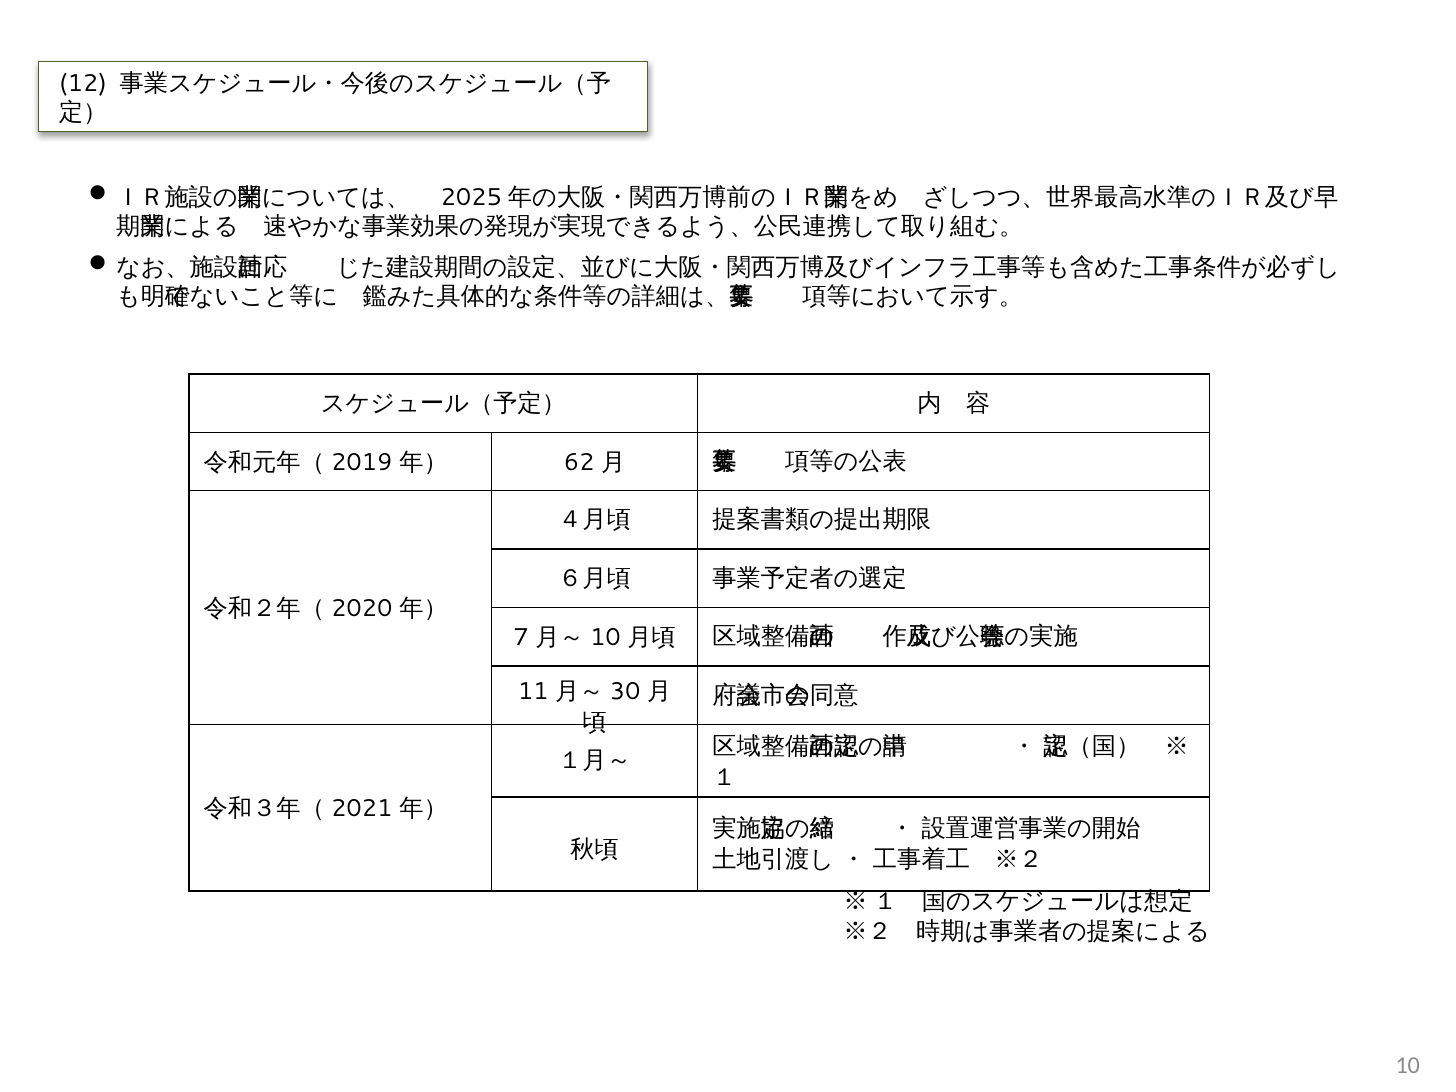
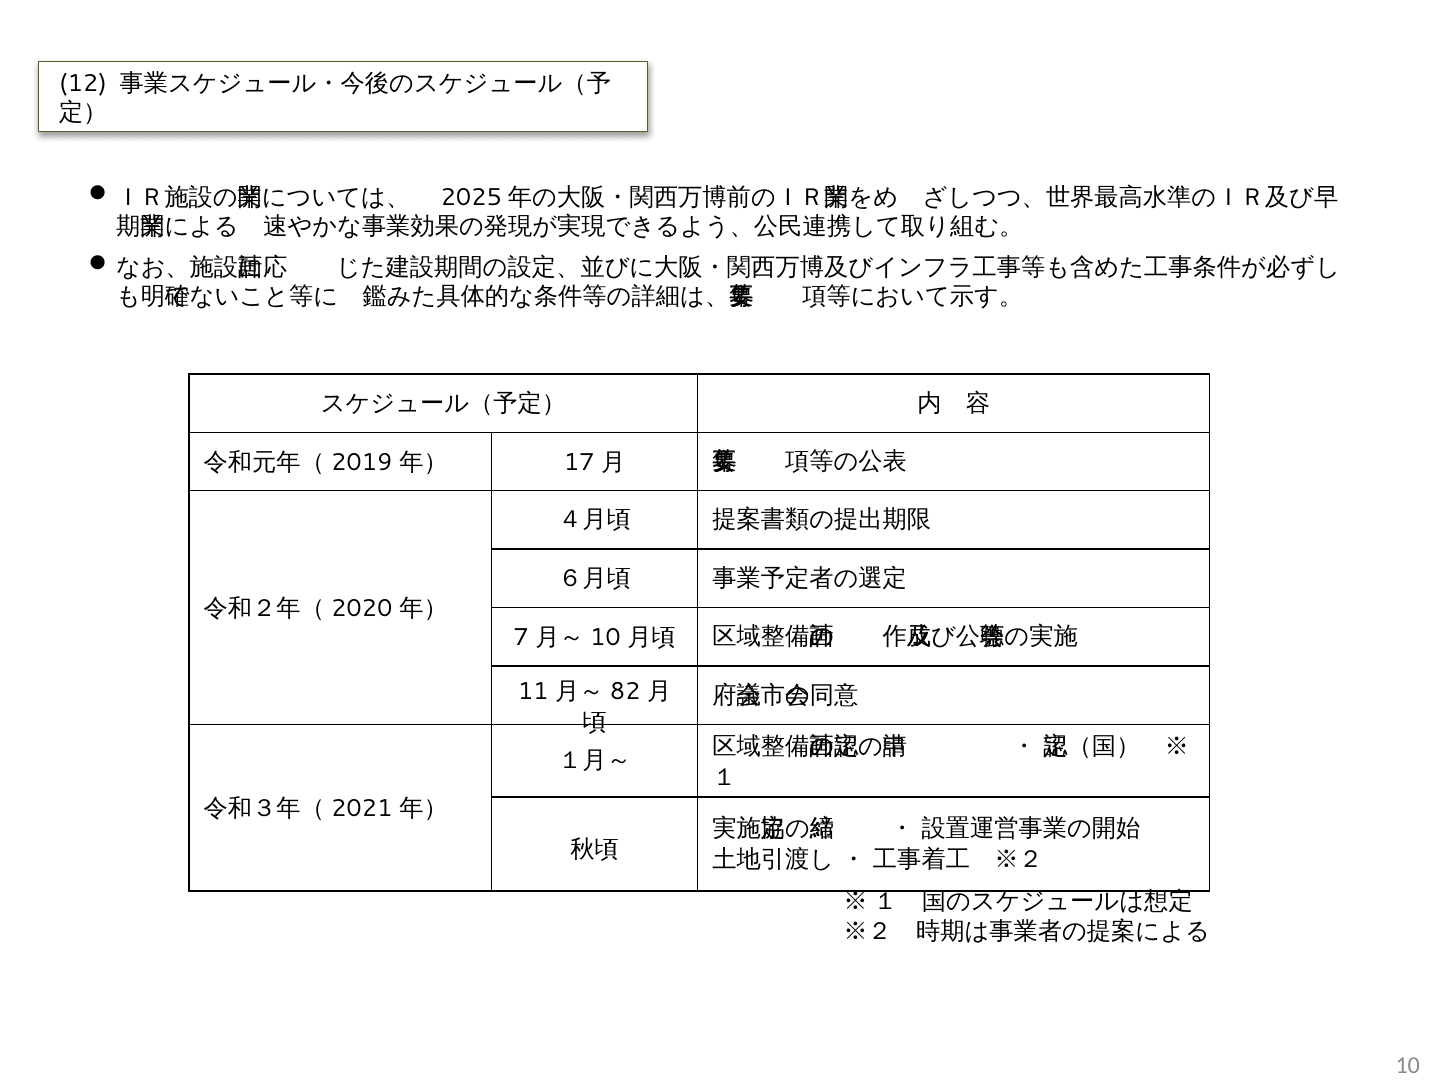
62: 62 -> 17
30: 30 -> 82
